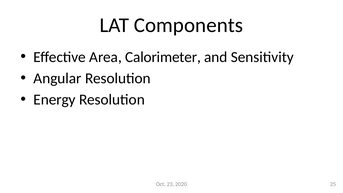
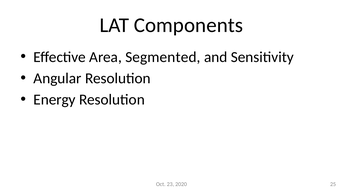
Calorimeter: Calorimeter -> Segmented
